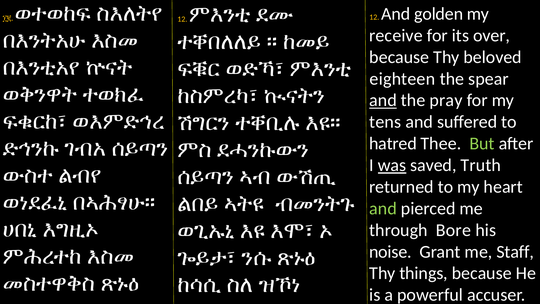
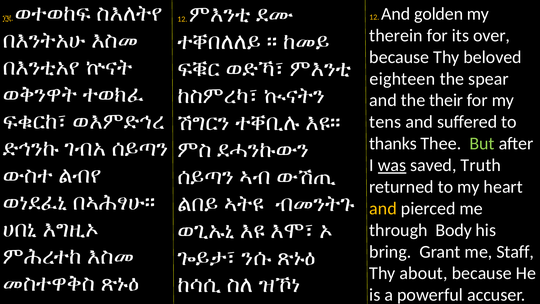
receive: receive -> therein
and at (383, 100) underline: present -> none
pray: pray -> their
hatred: hatred -> thanks
and at (383, 208) colour: light green -> yellow
Bore: Bore -> Body
noise: noise -> bring
things: things -> about
